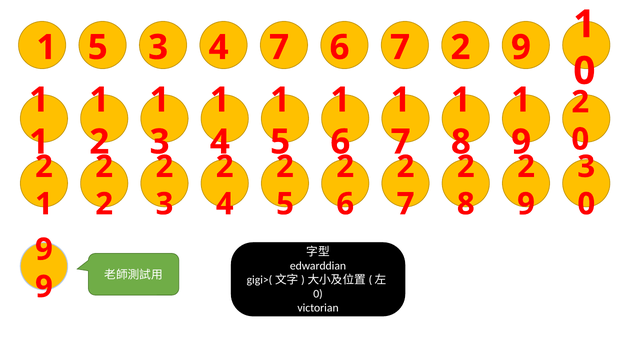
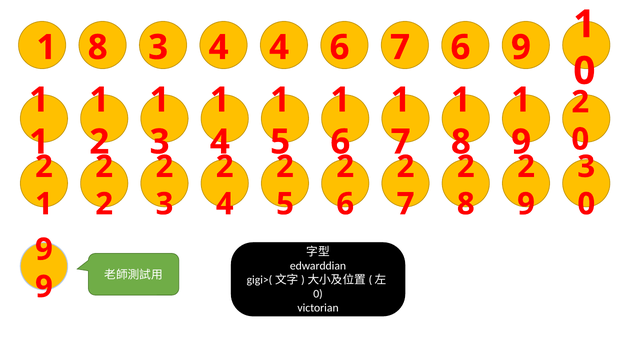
5 at (98, 47): 5 -> 8
4 7: 7 -> 4
6 7 2: 2 -> 6
